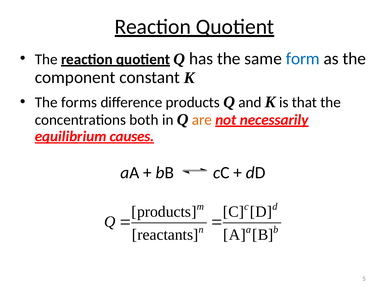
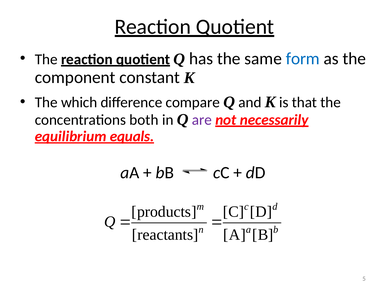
forms: forms -> which
difference products: products -> compare
are colour: orange -> purple
causes: causes -> equals
